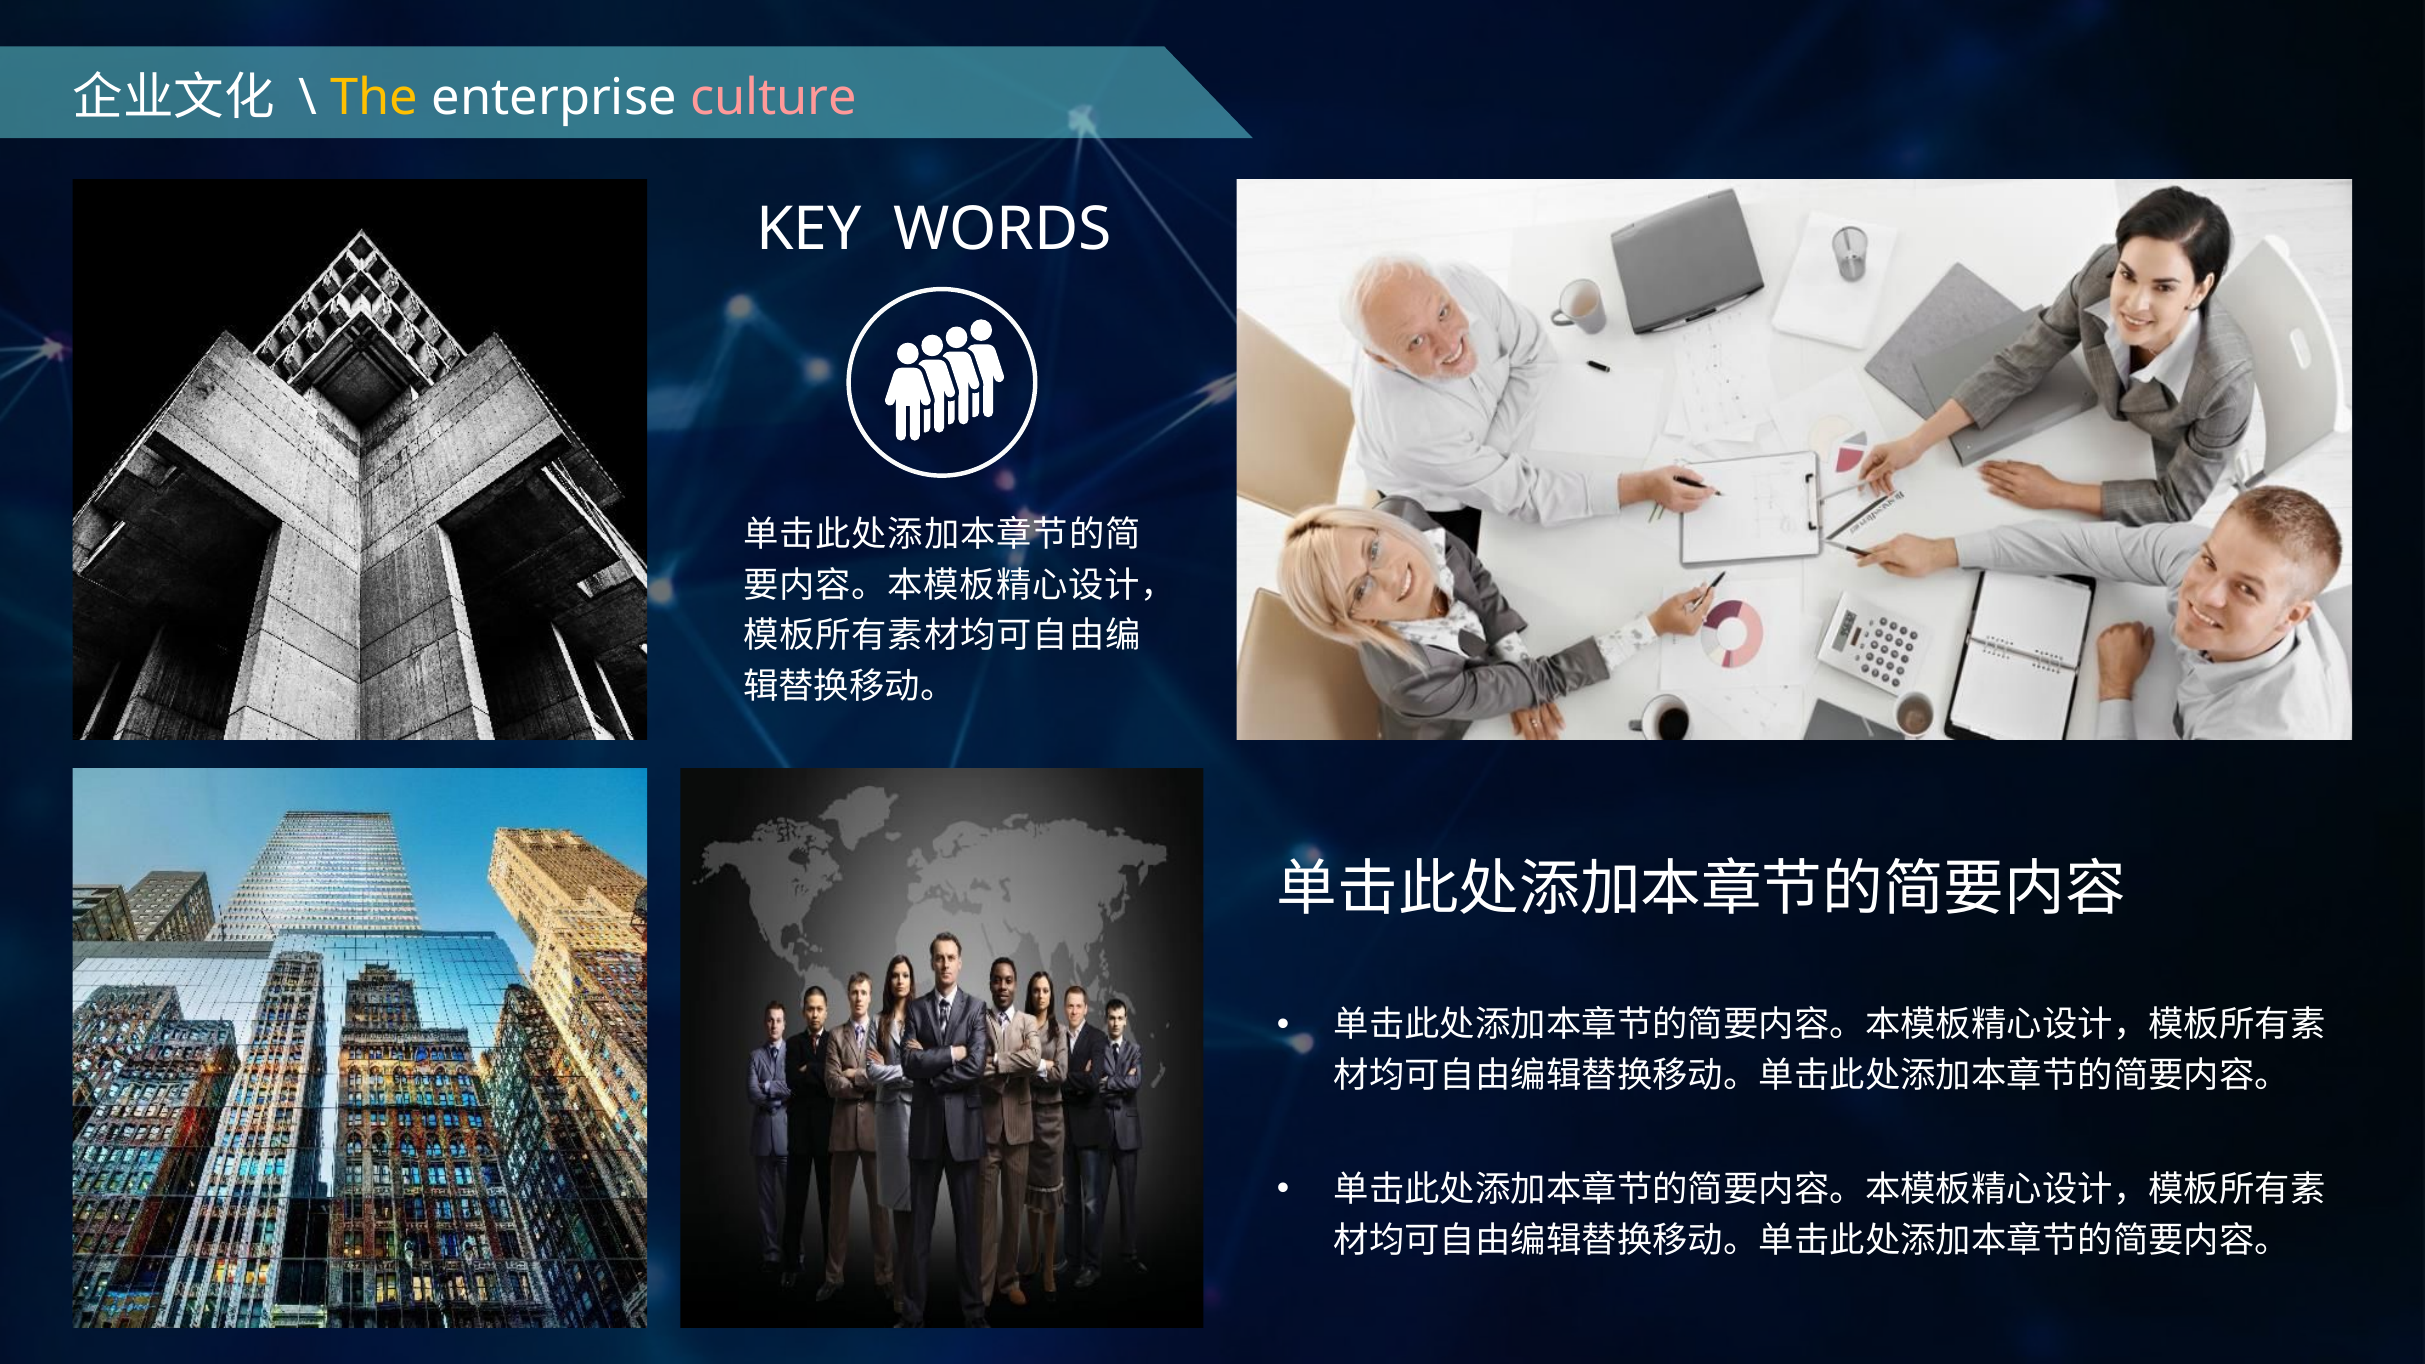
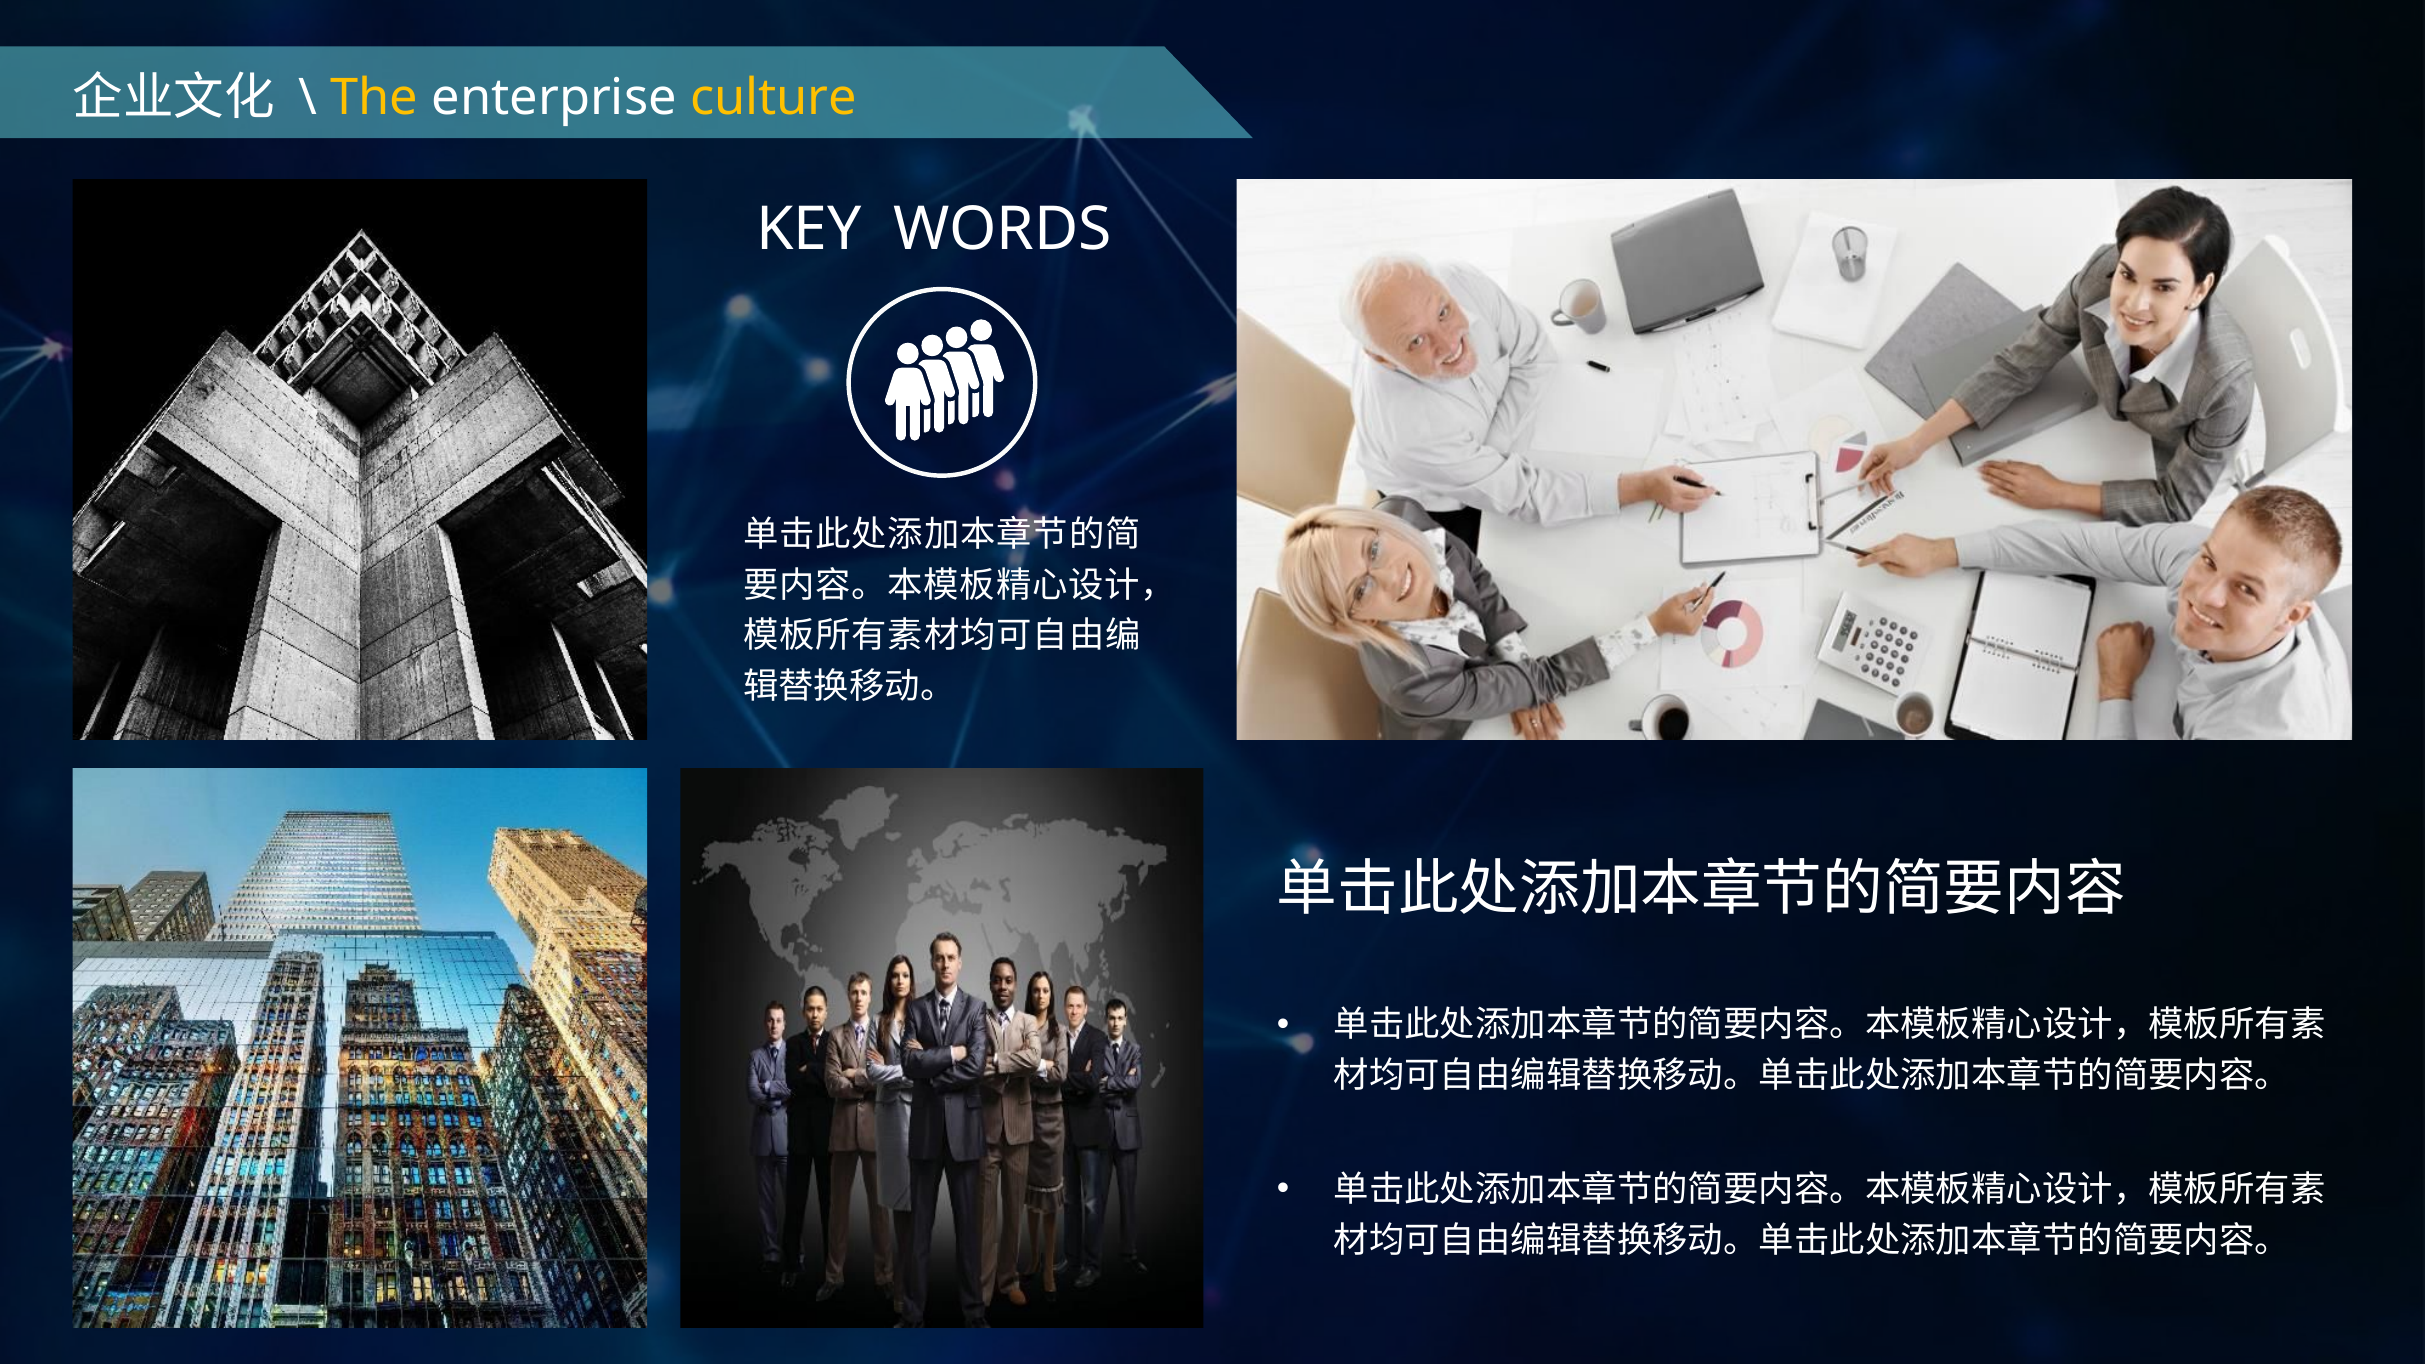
culture colour: pink -> yellow
